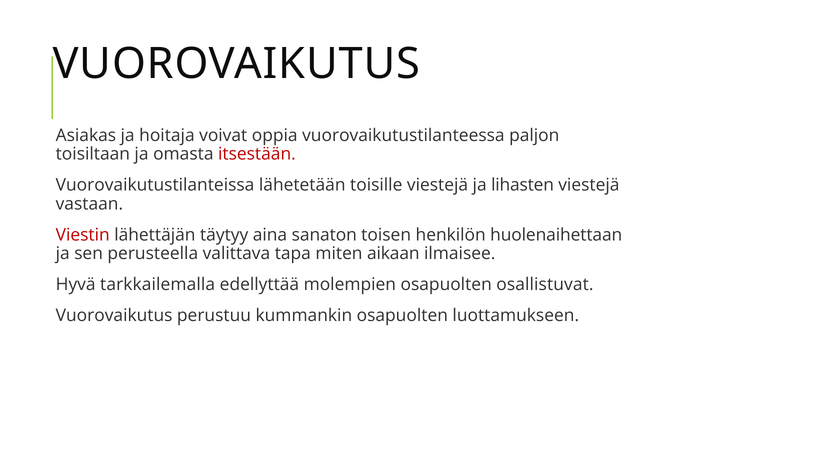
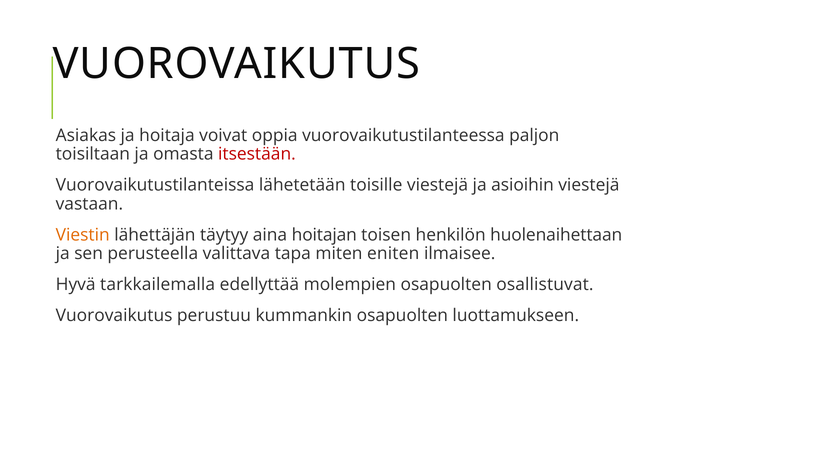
lihasten: lihasten -> asioihin
Viestin colour: red -> orange
sanaton: sanaton -> hoitajan
aikaan: aikaan -> eniten
